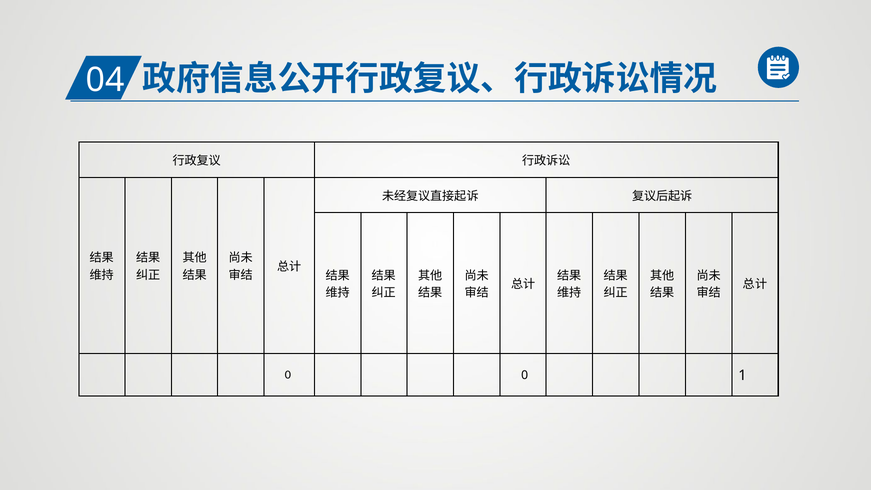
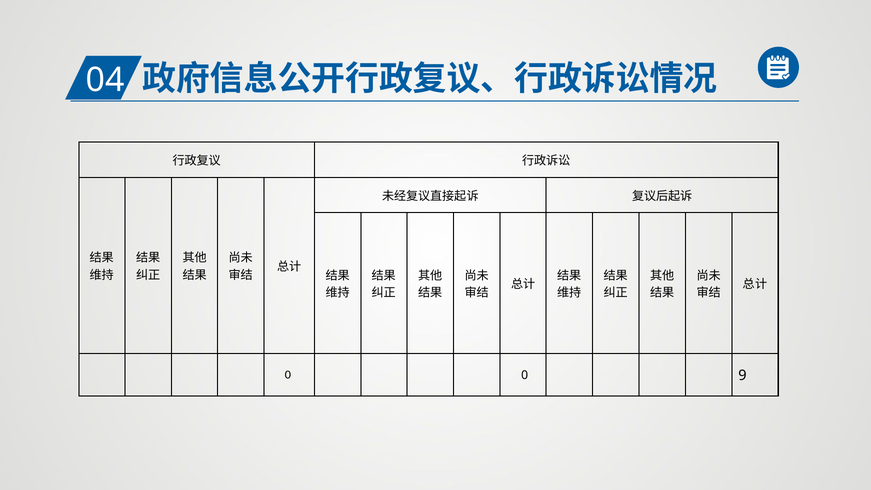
1: 1 -> 9
